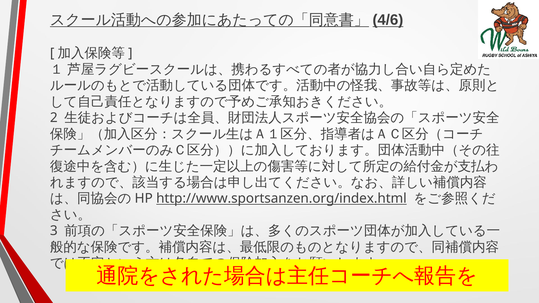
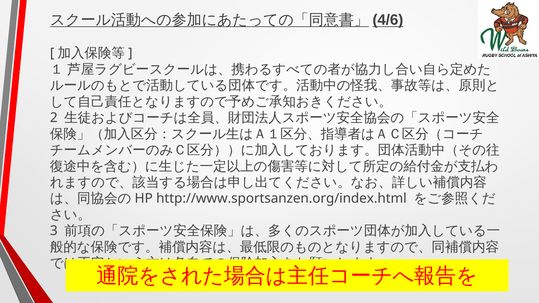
http://www.sportsanzen.org/index.html underline: present -> none
